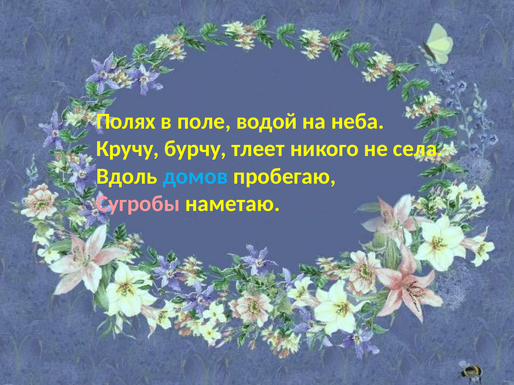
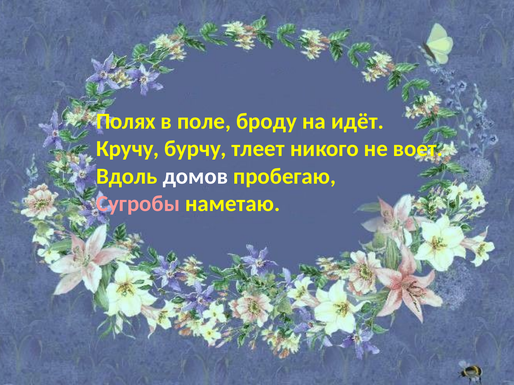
водой: водой -> броду
неба: неба -> идёт
села: села -> воет
домов colour: light blue -> white
